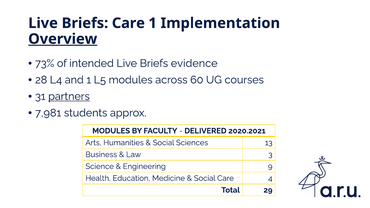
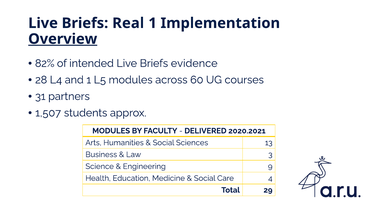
Briefs Care: Care -> Real
73%: 73% -> 82%
partners underline: present -> none
7,981: 7,981 -> 1,507
